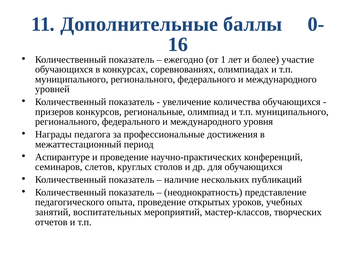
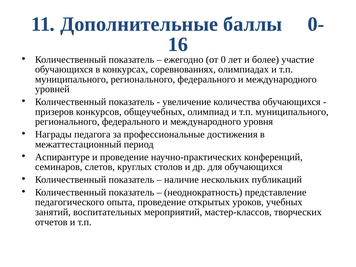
1: 1 -> 0
региональные: региональные -> общеучебных
